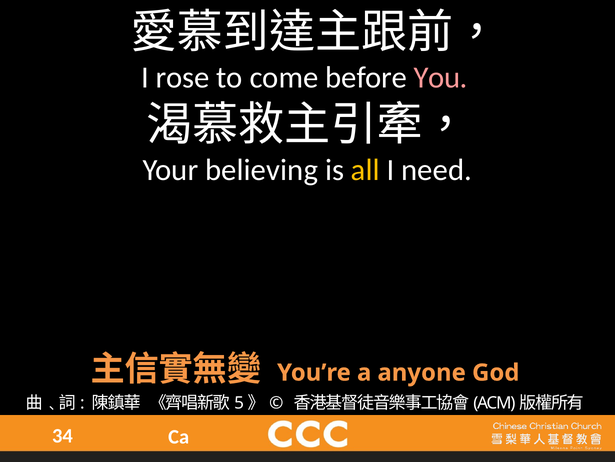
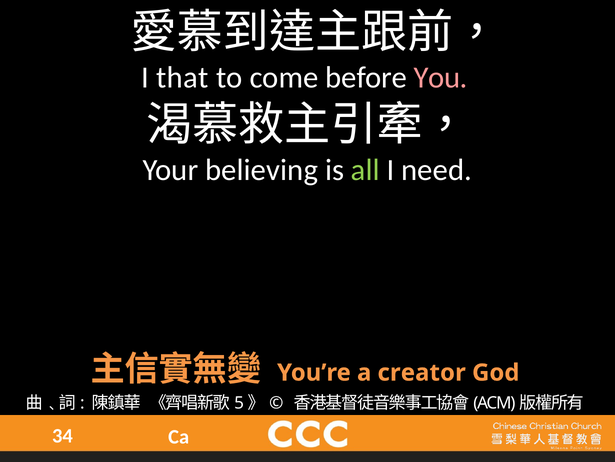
rose: rose -> that
all colour: yellow -> light green
anyone: anyone -> creator
